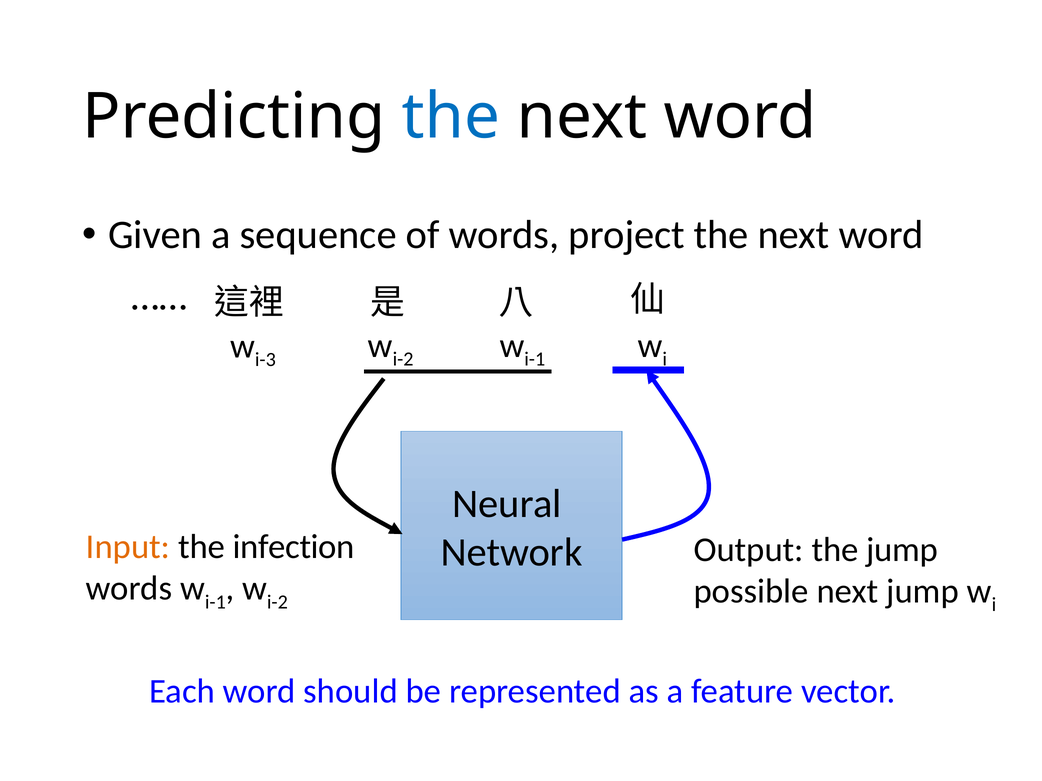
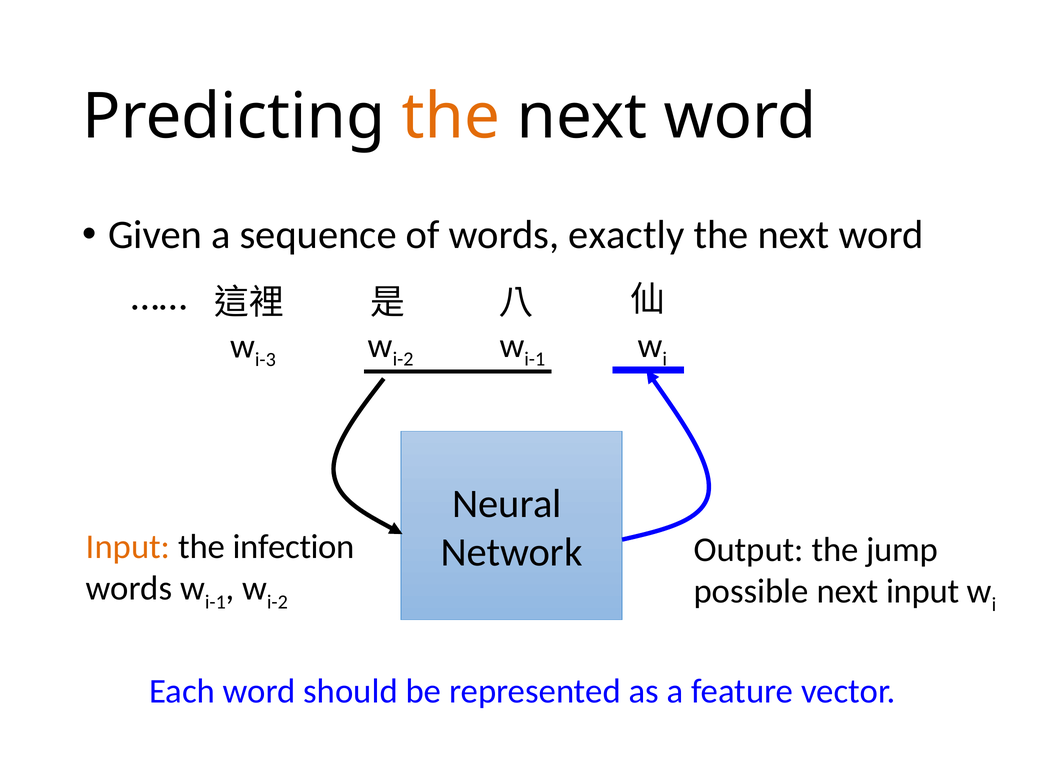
the at (451, 117) colour: blue -> orange
project: project -> exactly
next jump: jump -> input
